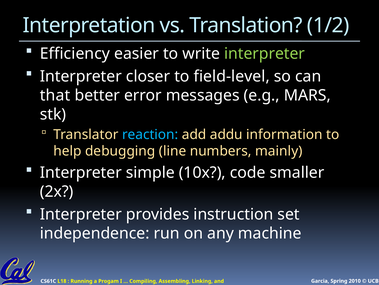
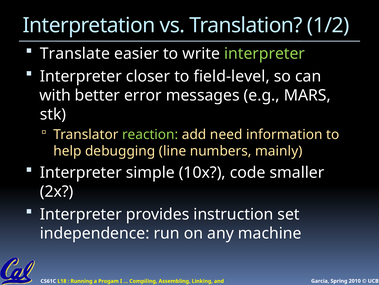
Efficiency: Efficiency -> Translate
that: that -> with
reaction colour: light blue -> light green
addu: addu -> need
